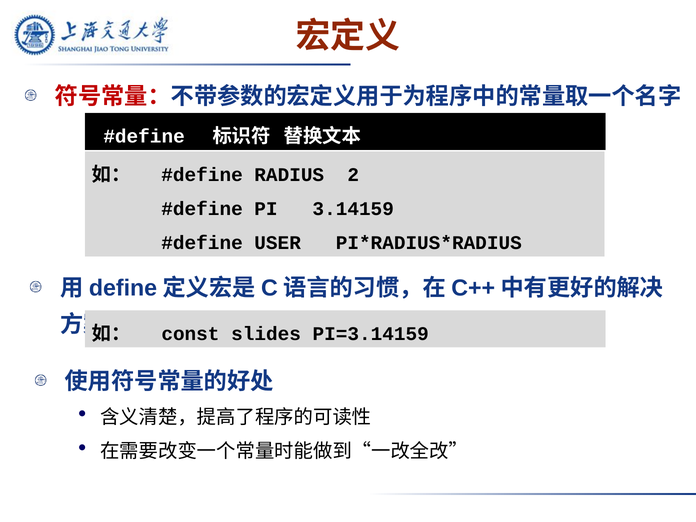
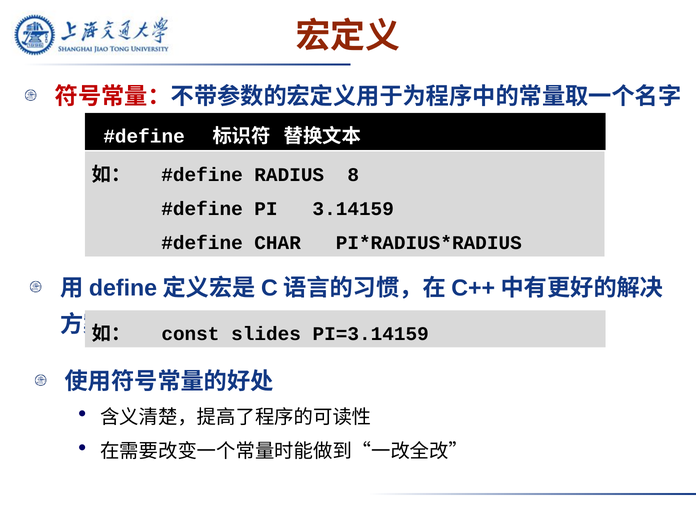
2: 2 -> 8
USER: USER -> CHAR
